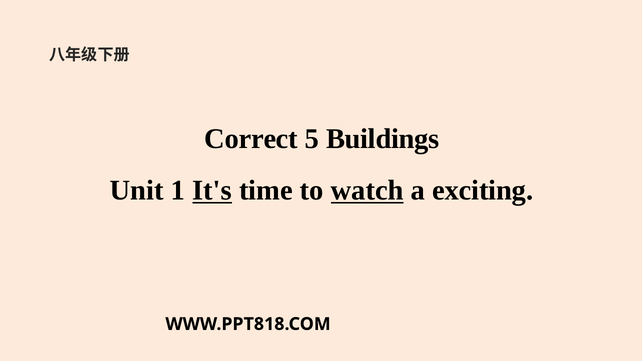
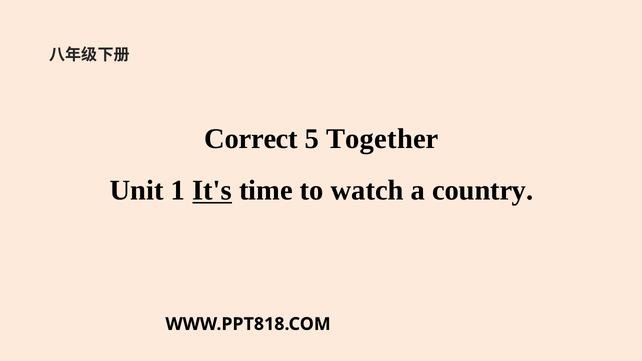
Buildings: Buildings -> Together
watch underline: present -> none
exciting: exciting -> country
